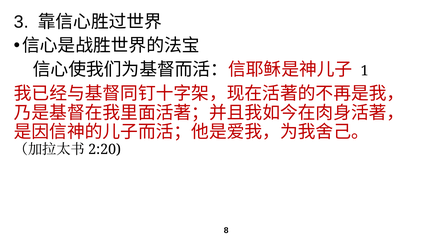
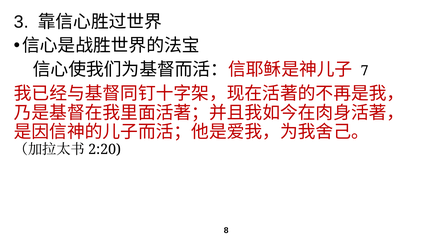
1: 1 -> 7
